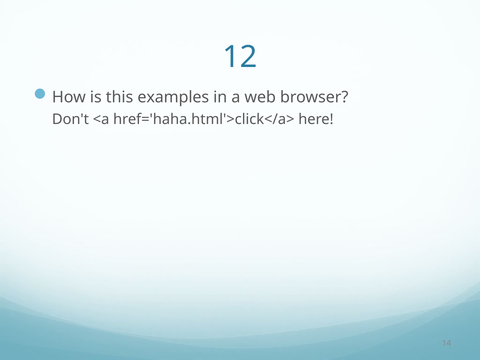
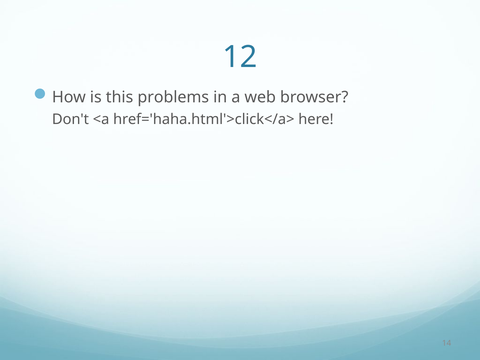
examples: examples -> problems
